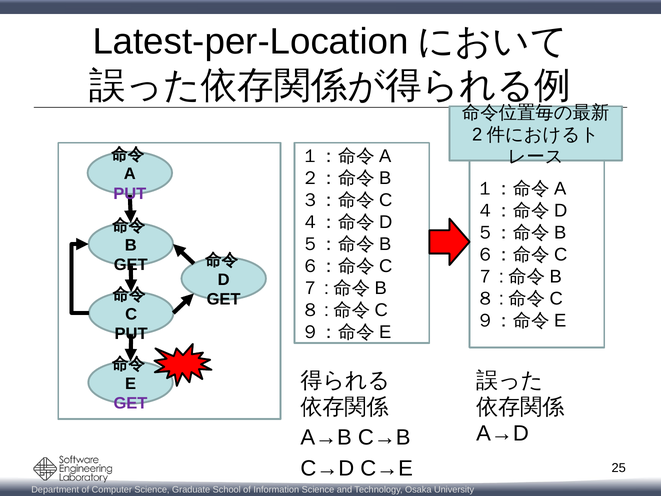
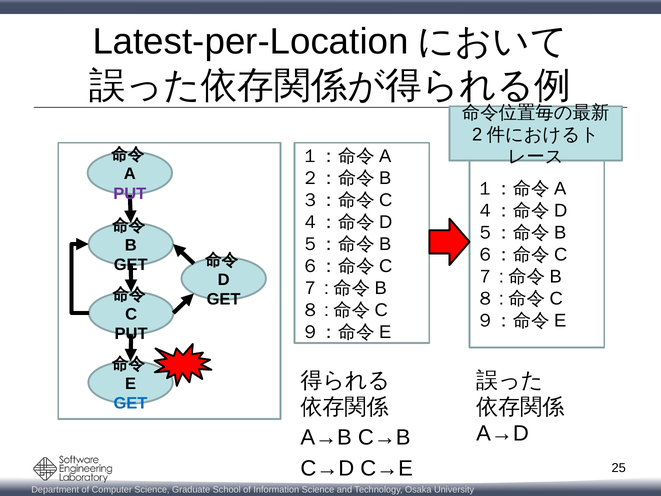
GET at (130, 403) colour: purple -> blue
